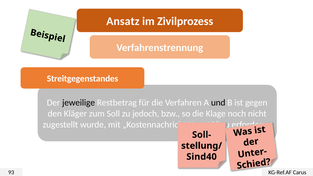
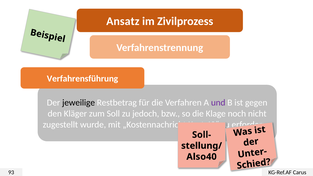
Streitgegenstandes: Streitgegenstandes -> Verfahrensführung
und colour: black -> purple
Sind40: Sind40 -> Also40
